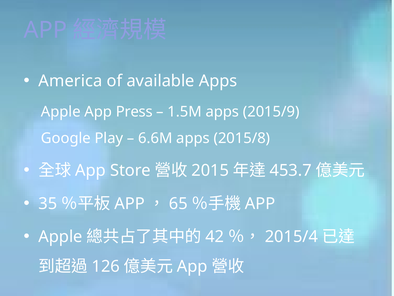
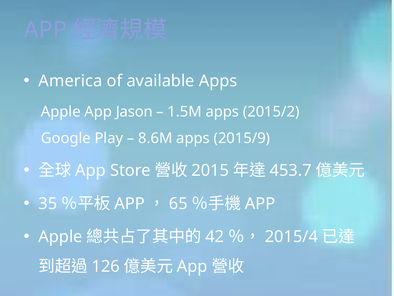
Press: Press -> Jason
2015/9: 2015/9 -> 2015/2
6.6M: 6.6M -> 8.6M
2015/8: 2015/8 -> 2015/9
